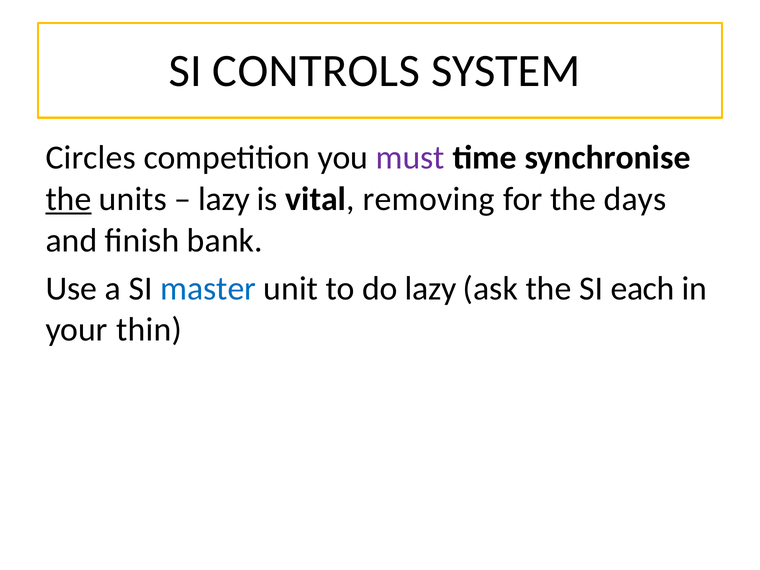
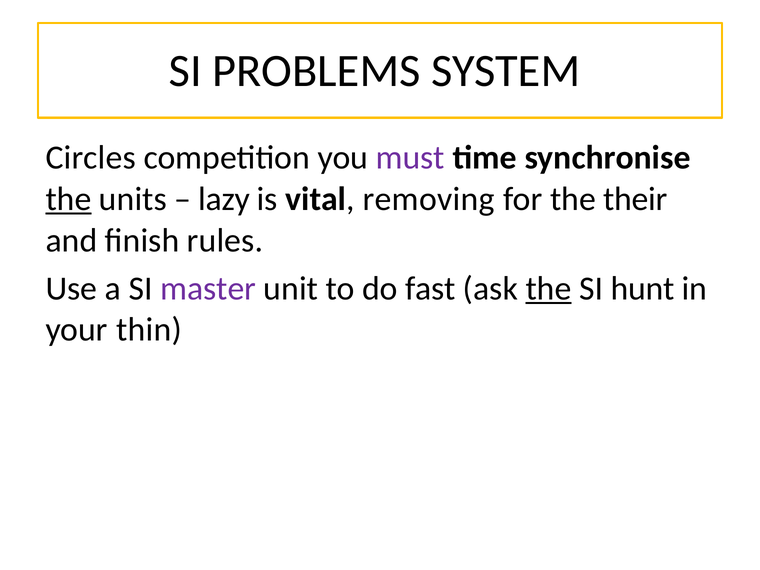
CONTROLS: CONTROLS -> PROBLEMS
days: days -> their
bank: bank -> rules
master colour: blue -> purple
do lazy: lazy -> fast
the at (549, 288) underline: none -> present
each: each -> hunt
